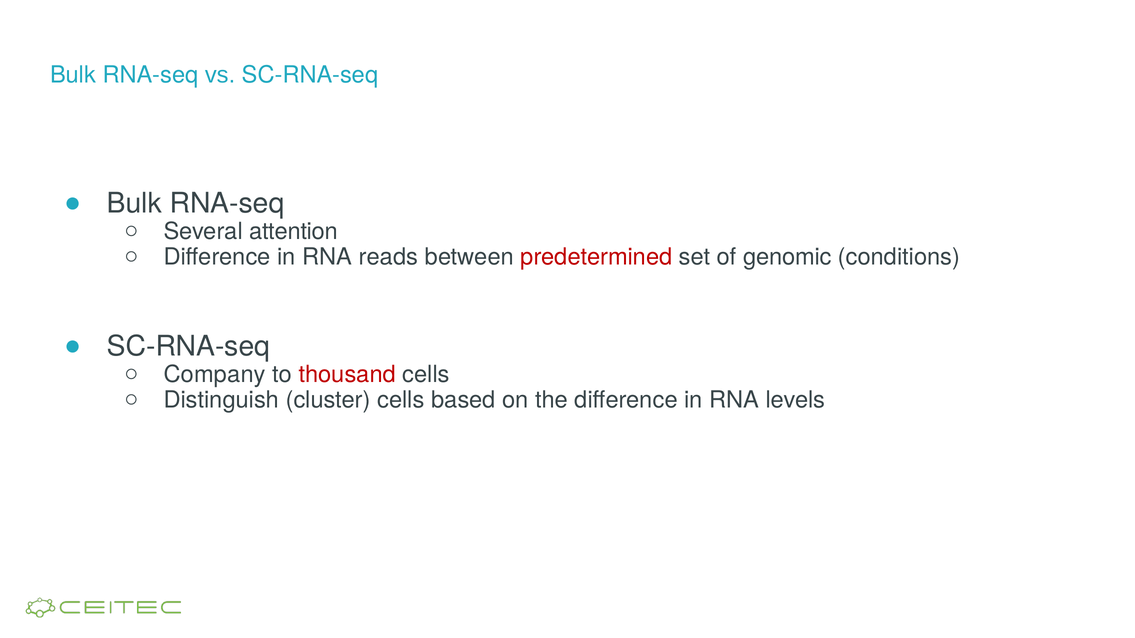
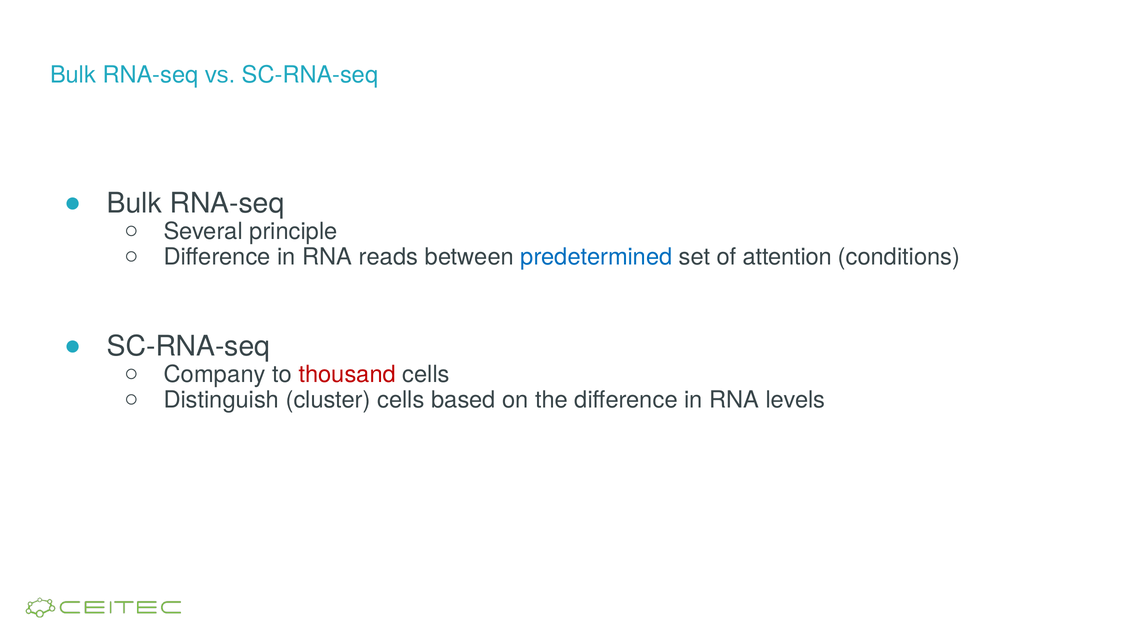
attention: attention -> principle
predetermined colour: red -> blue
genomic: genomic -> attention
